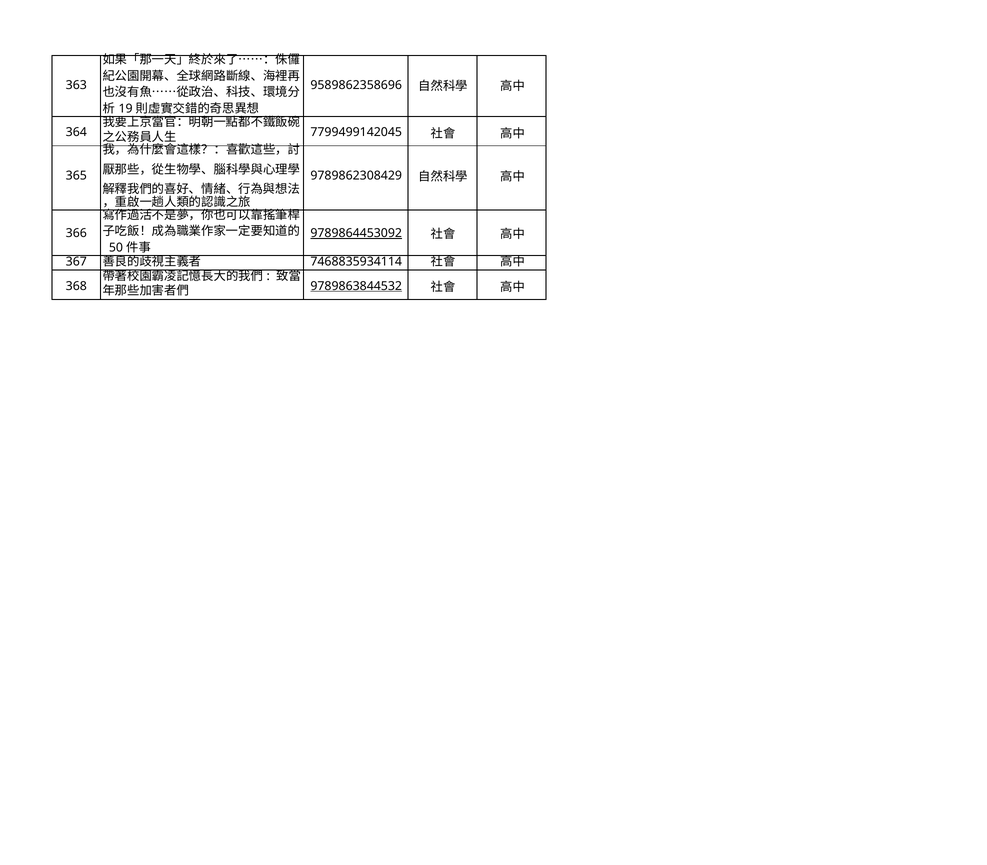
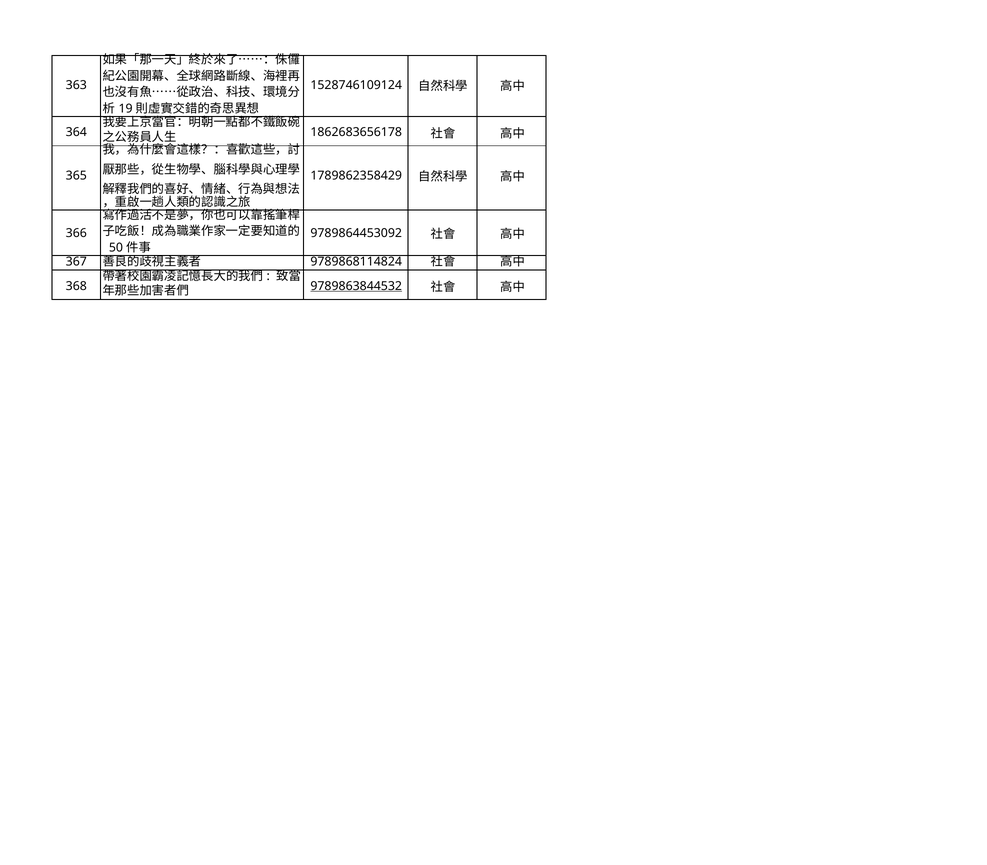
9589862358696: 9589862358696 -> 1528746109124
7799499142045: 7799499142045 -> 1862683656178
9789862308429: 9789862308429 -> 1789862358429
9789864453092 underline: present -> none
7468835934114: 7468835934114 -> 9789868114824
